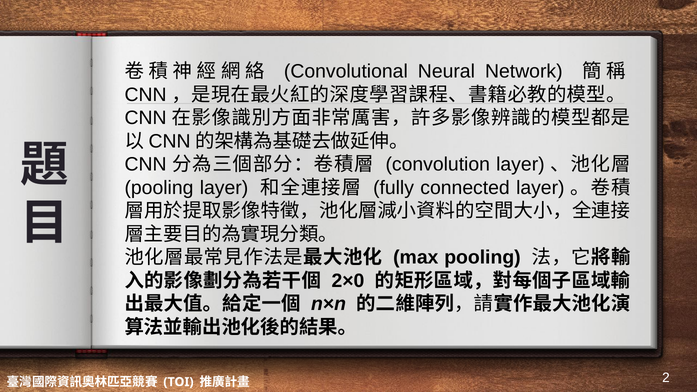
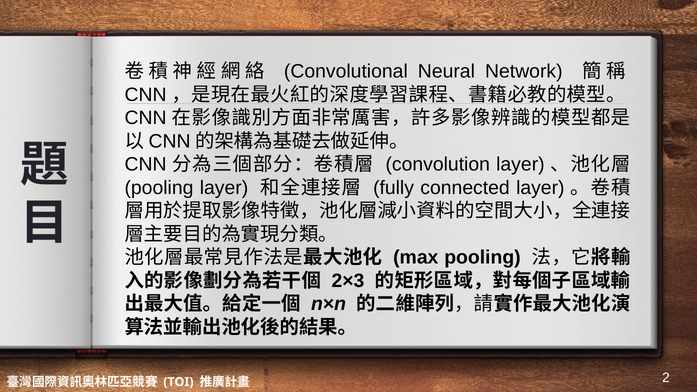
2×0: 2×0 -> 2×3
